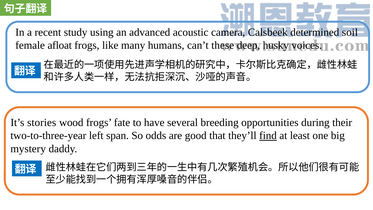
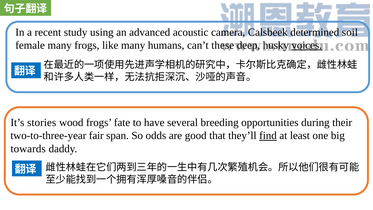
female afloat: afloat -> many
voices underline: none -> present
left: left -> fair
mystery: mystery -> towards
